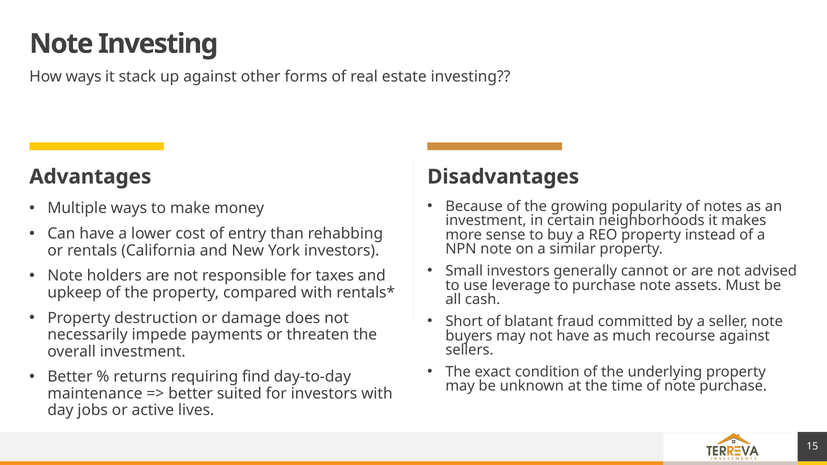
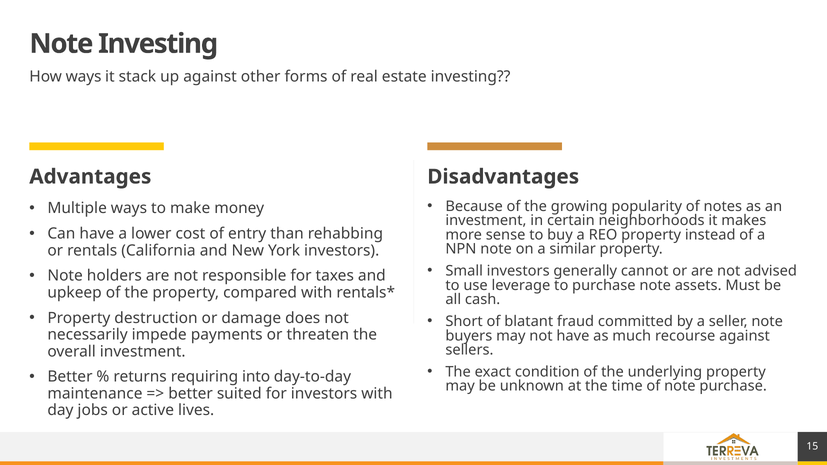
find: find -> into
